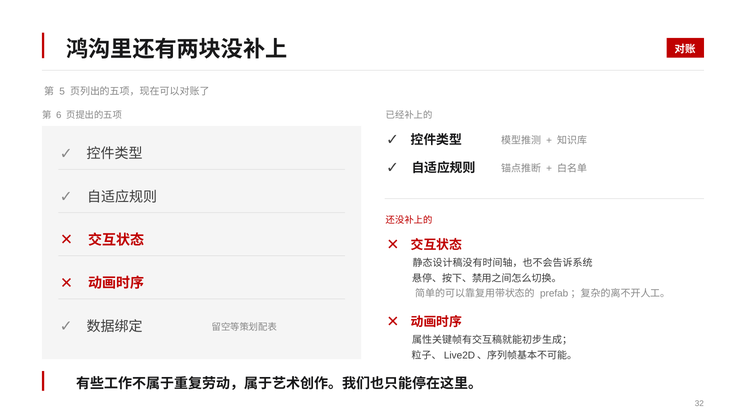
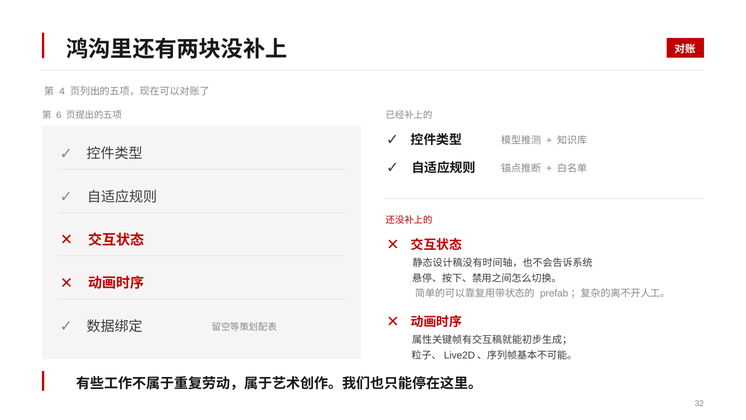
5: 5 -> 4
